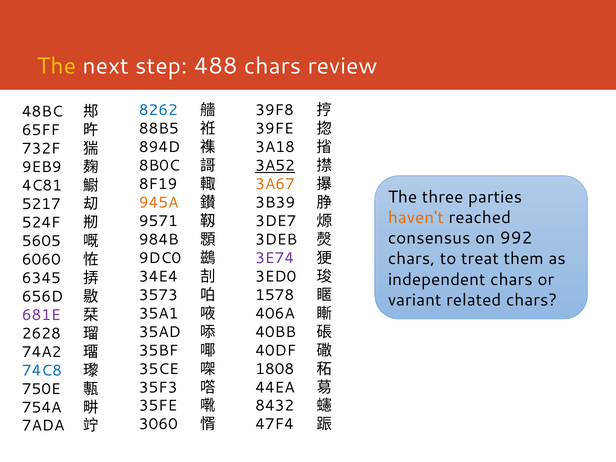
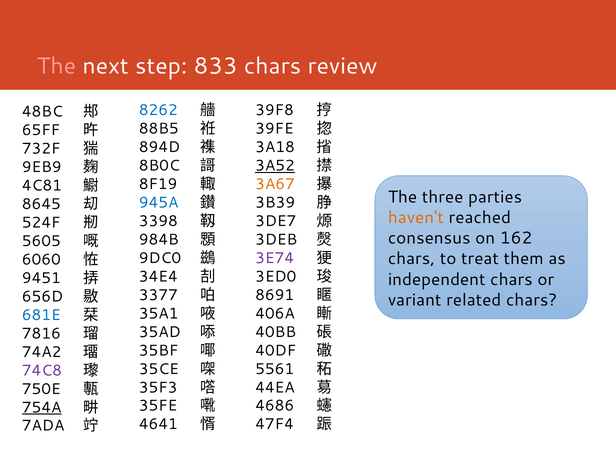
The at (56, 66) colour: yellow -> pink
488: 488 -> 833
945A colour: orange -> blue
5217: 5217 -> 8645
9571: 9571 -> 3398
992: 992 -> 162
6345: 6345 -> 9451
3573: 3573 -> 3377
1578: 1578 -> 8691
681E colour: purple -> blue
2628: 2628 -> 7816
1808: 1808 -> 5561
74C8 colour: blue -> purple
8432: 8432 -> 4686
754A underline: none -> present
3060: 3060 -> 4641
